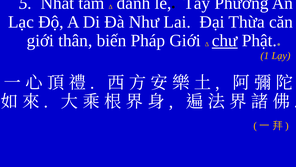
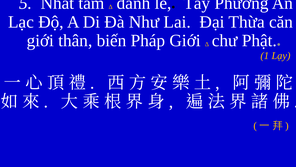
chư underline: present -> none
